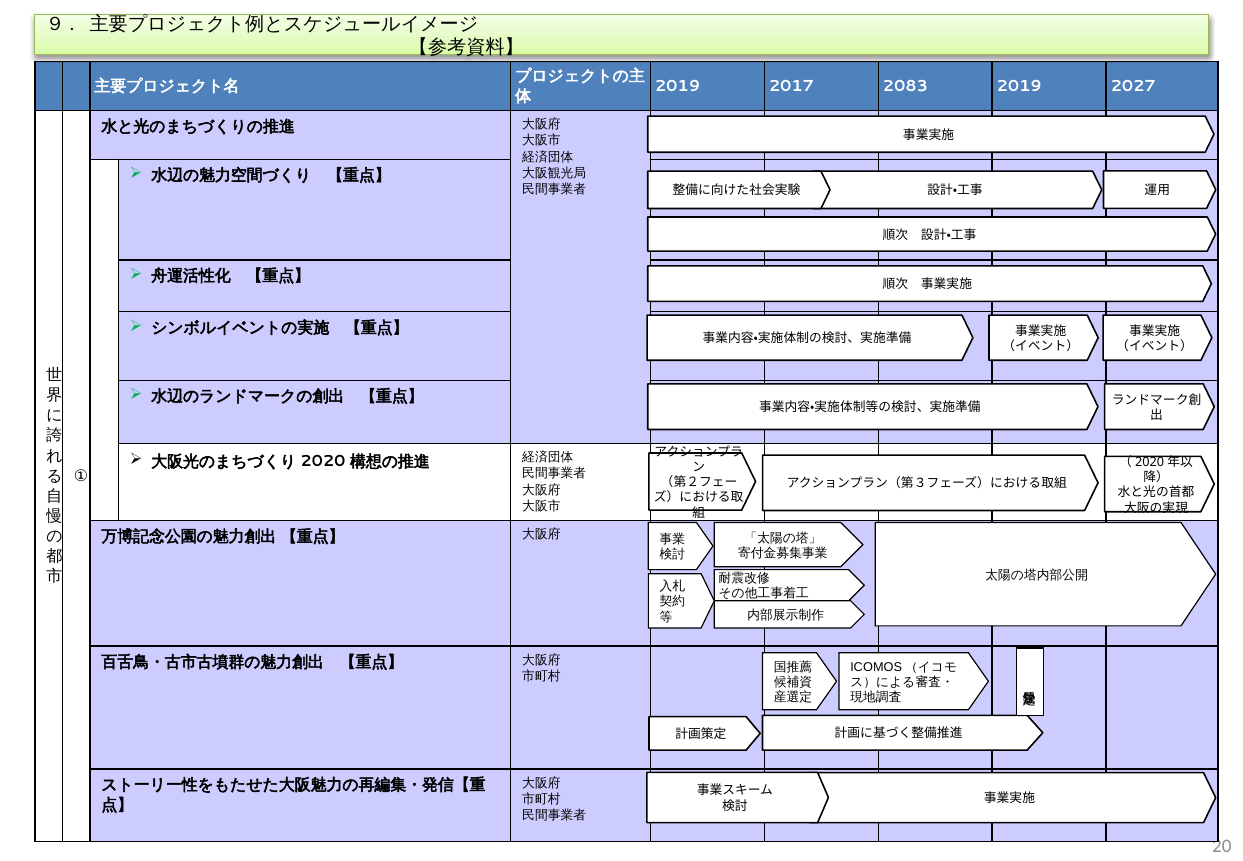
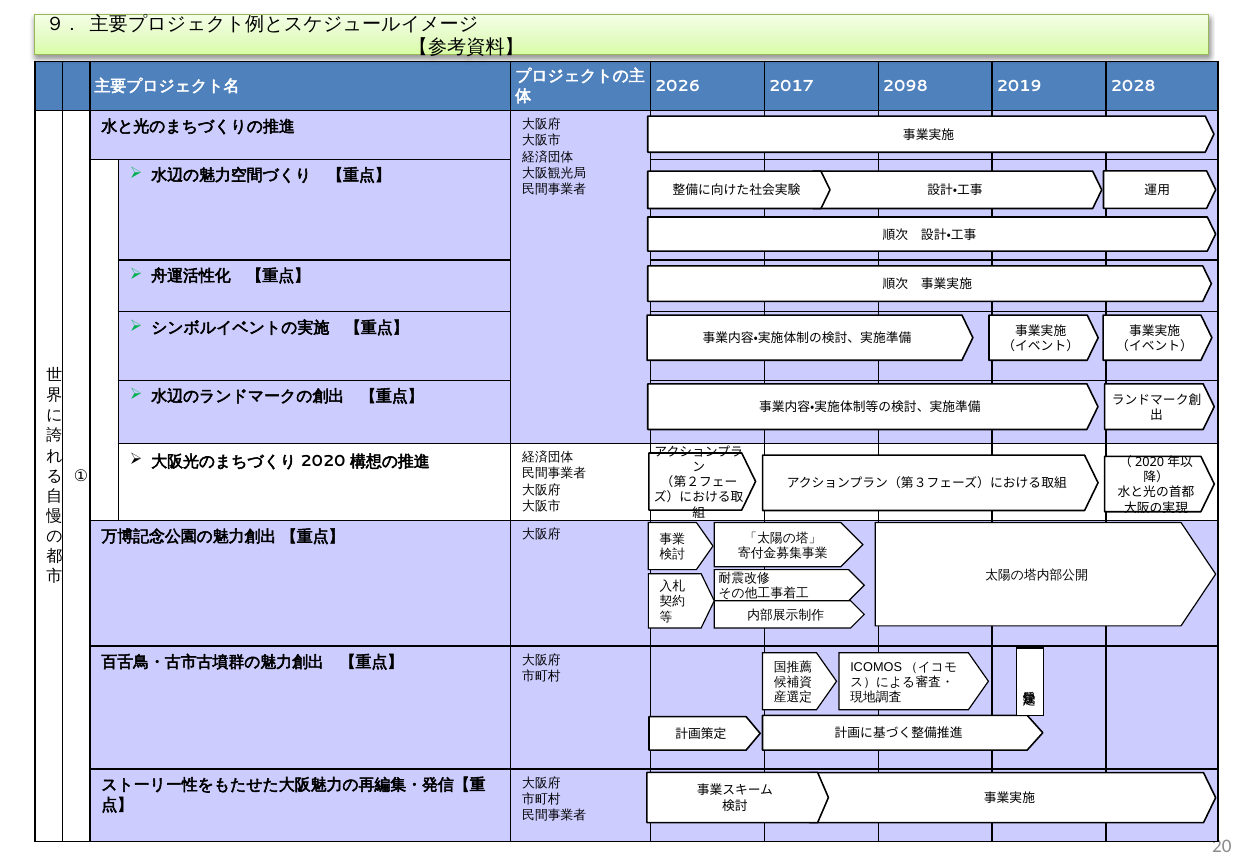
2019 at (678, 87): 2019 -> 2026
2083: 2083 -> 2098
2027: 2027 -> 2028
